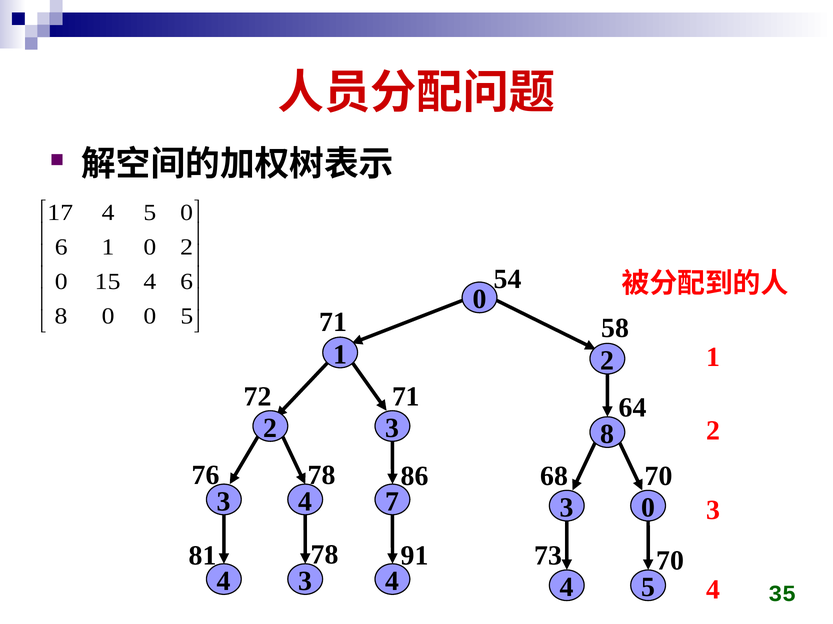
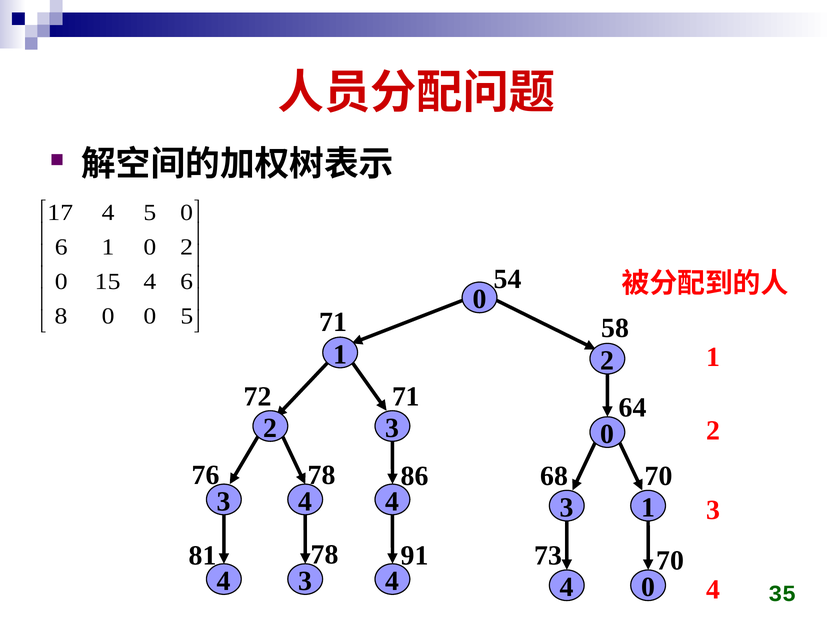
3 8: 8 -> 0
7 at (392, 502): 7 -> 4
3 0: 0 -> 1
4 5: 5 -> 0
